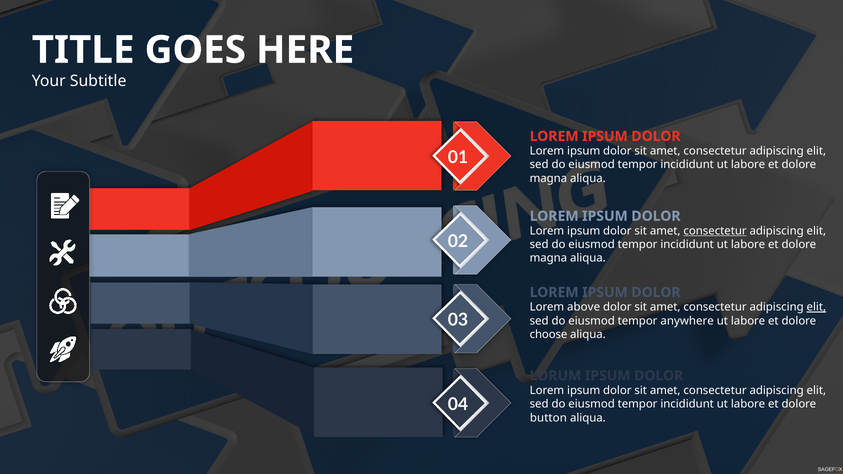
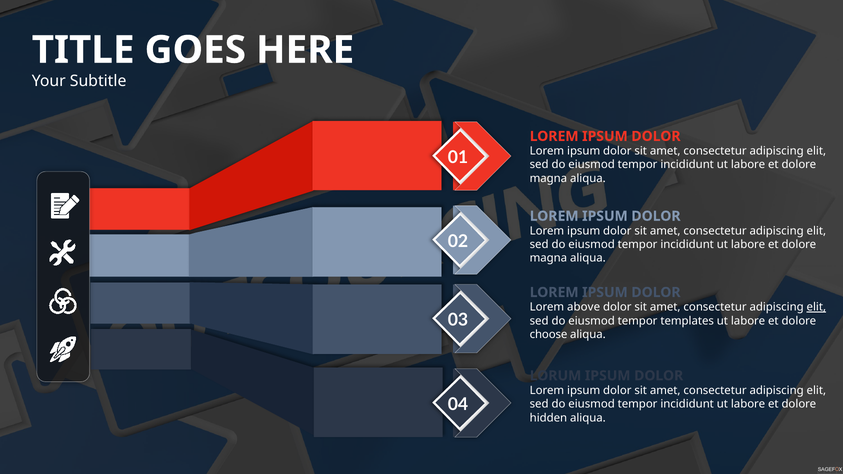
consectetur at (715, 231) underline: present -> none
anywhere: anywhere -> templates
button: button -> hidden
